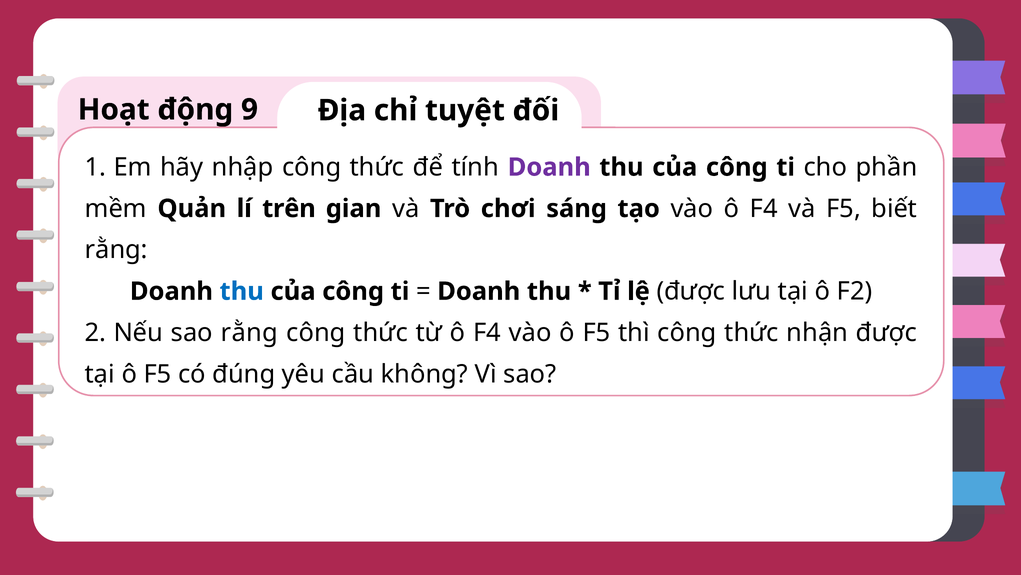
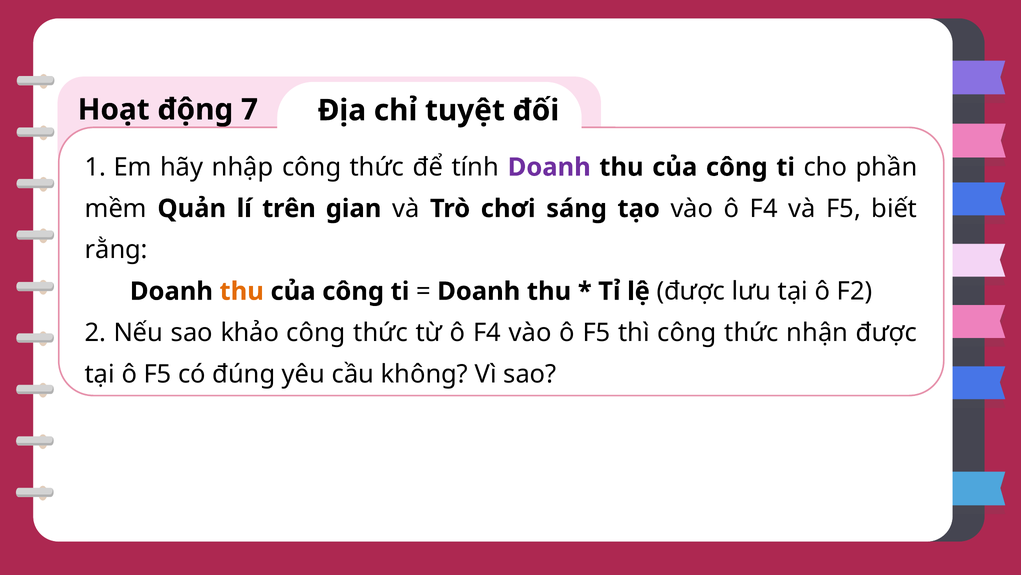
9: 9 -> 7
thu at (242, 291) colour: blue -> orange
sao rằng: rằng -> khảo
